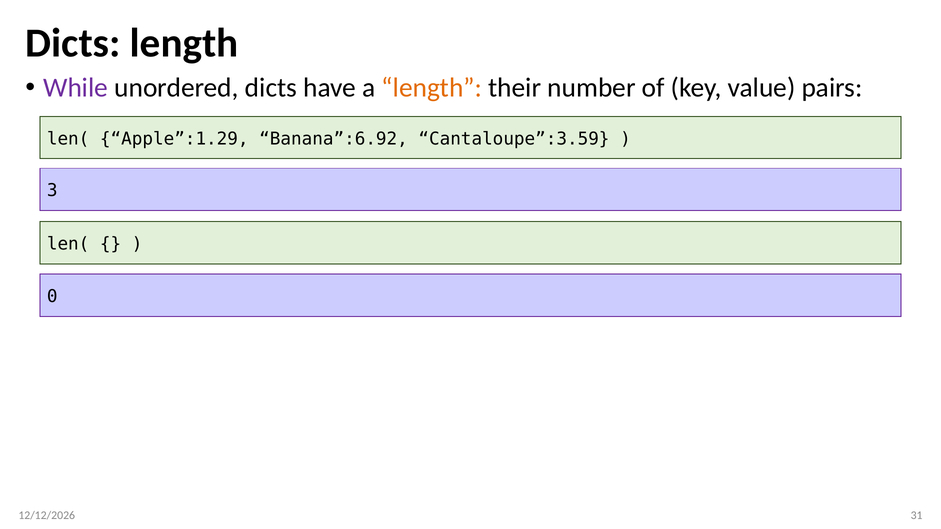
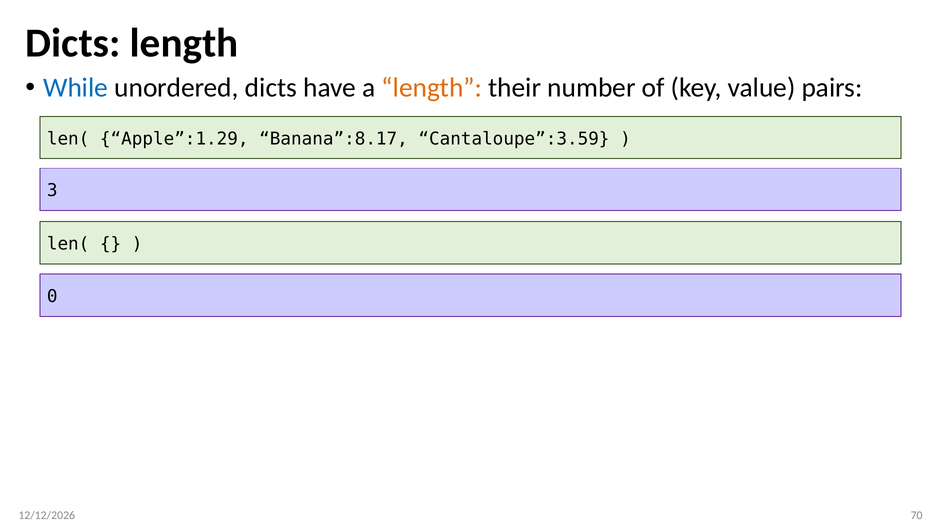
While colour: purple -> blue
Banana”:6.92: Banana”:6.92 -> Banana”:8.17
31: 31 -> 70
